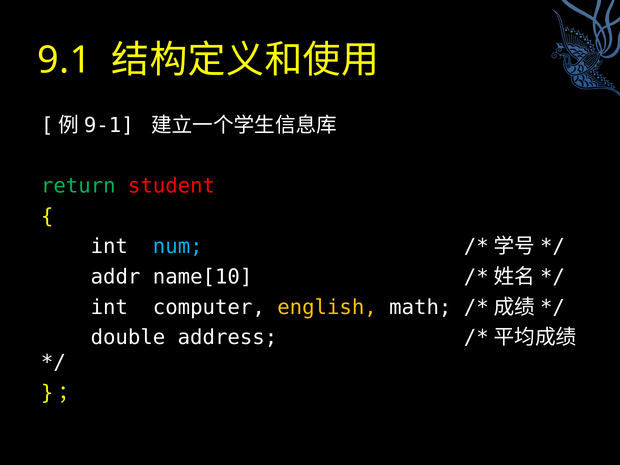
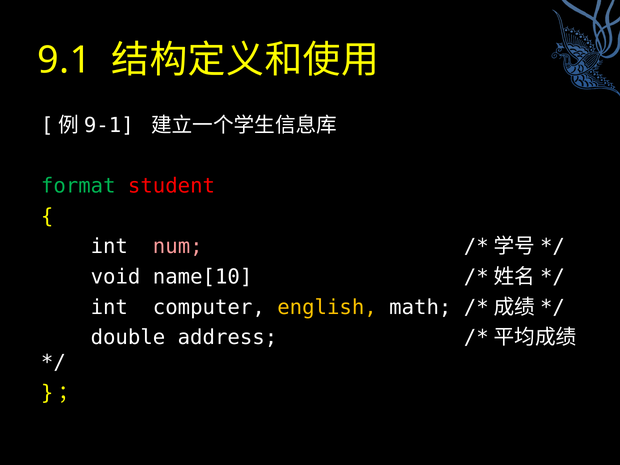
return: return -> format
num colour: light blue -> pink
addr: addr -> void
